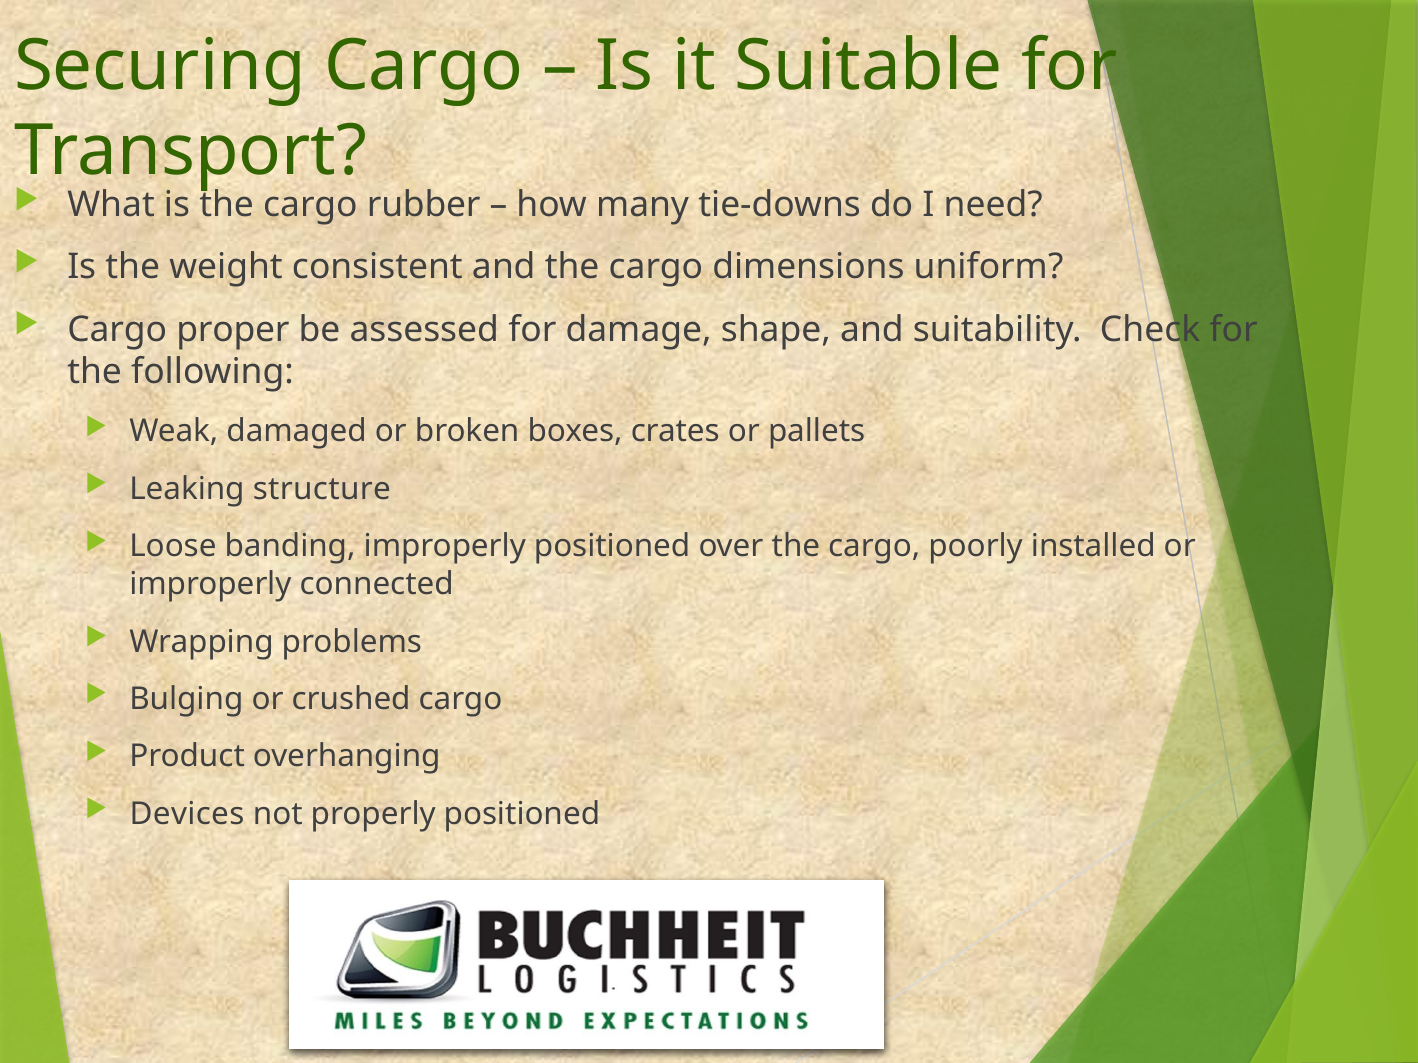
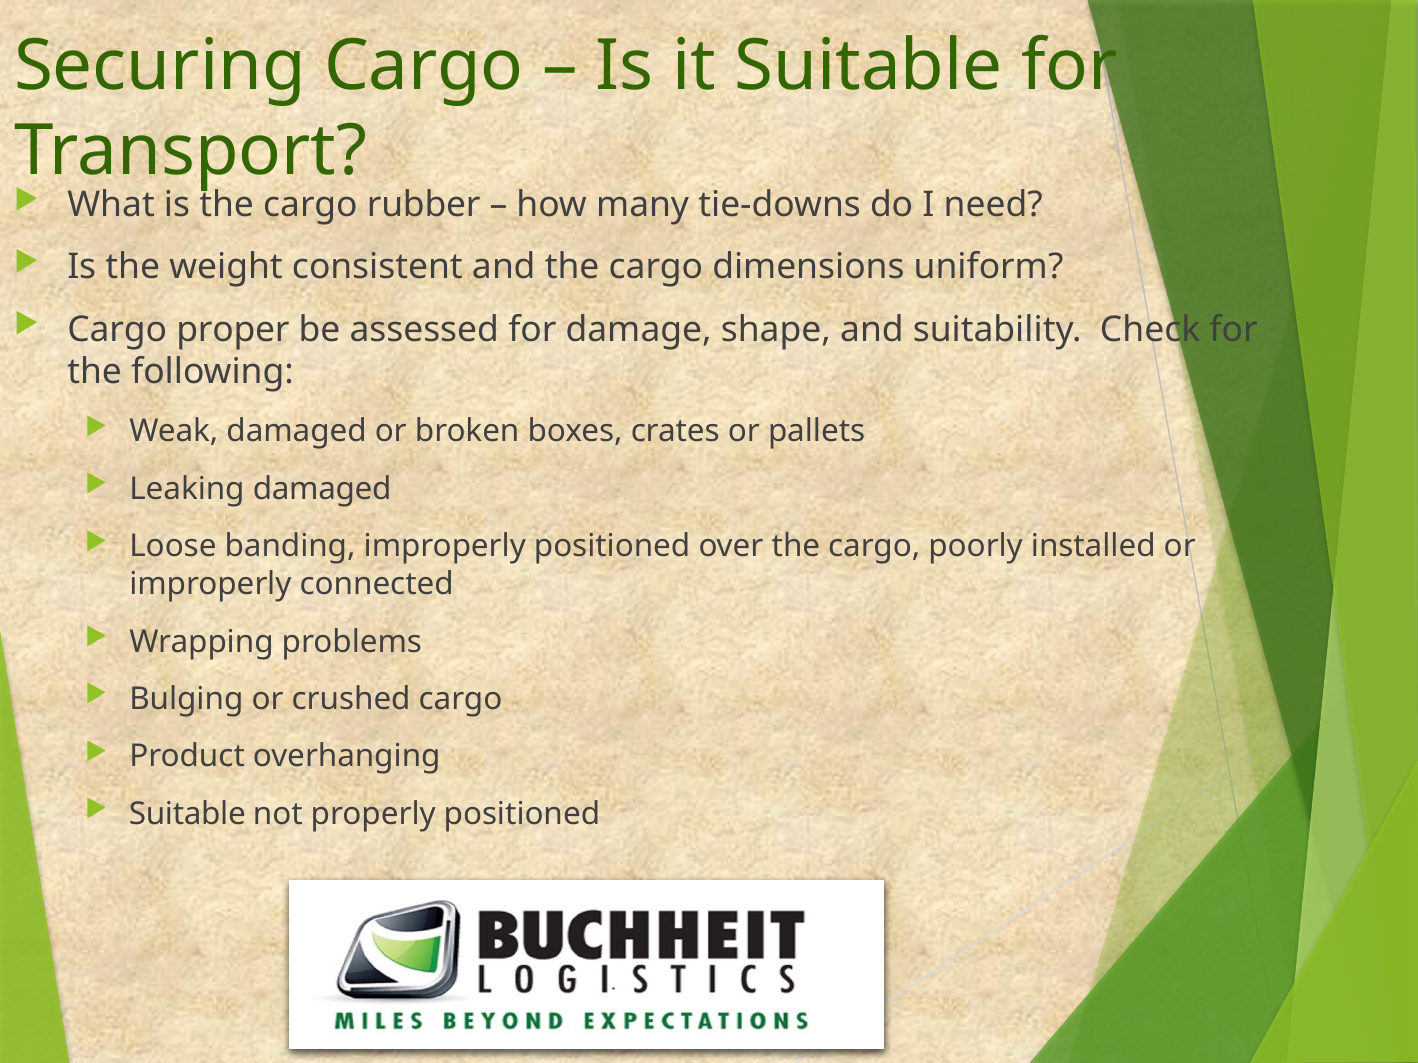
Leaking structure: structure -> damaged
Devices at (187, 814): Devices -> Suitable
